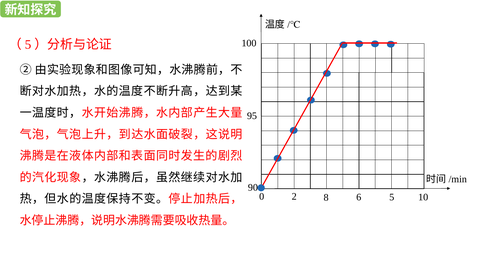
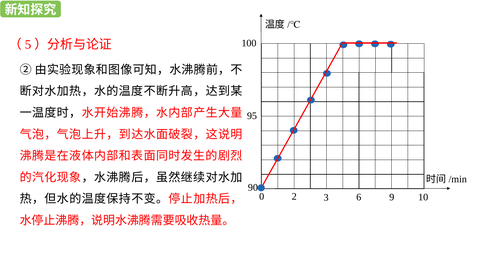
8: 8 -> 3
5: 5 -> 9
